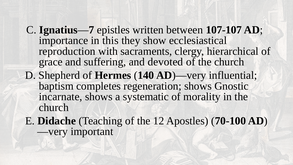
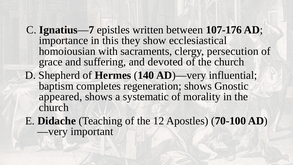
107-107: 107-107 -> 107-176
reproduction: reproduction -> homoiousian
hierarchical: hierarchical -> persecution
incarnate: incarnate -> appeared
